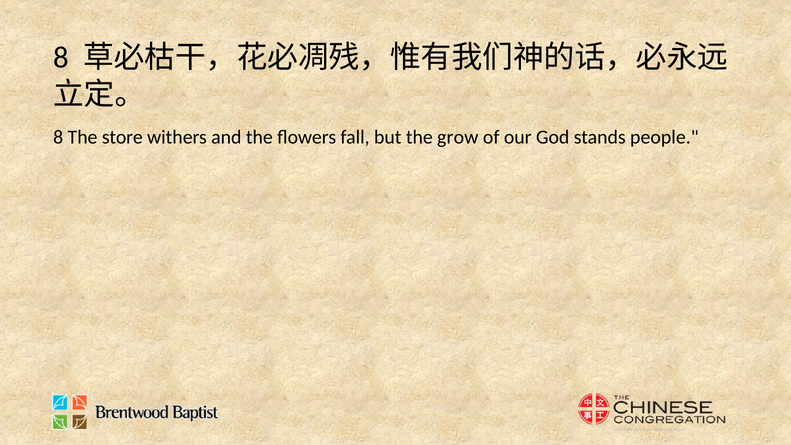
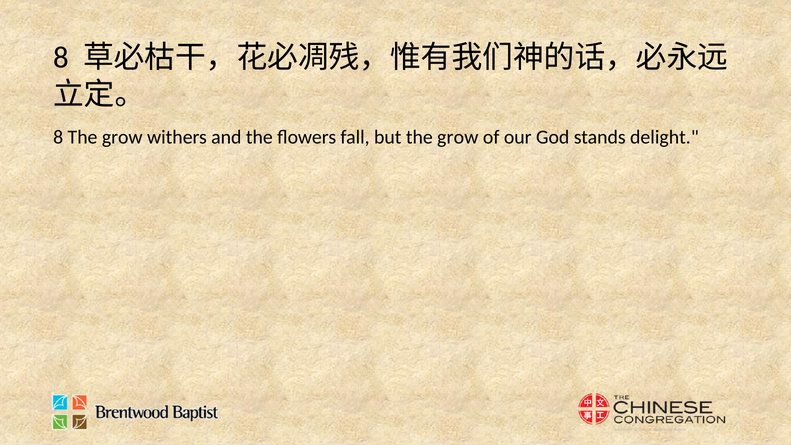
8 The store: store -> grow
people: people -> delight
